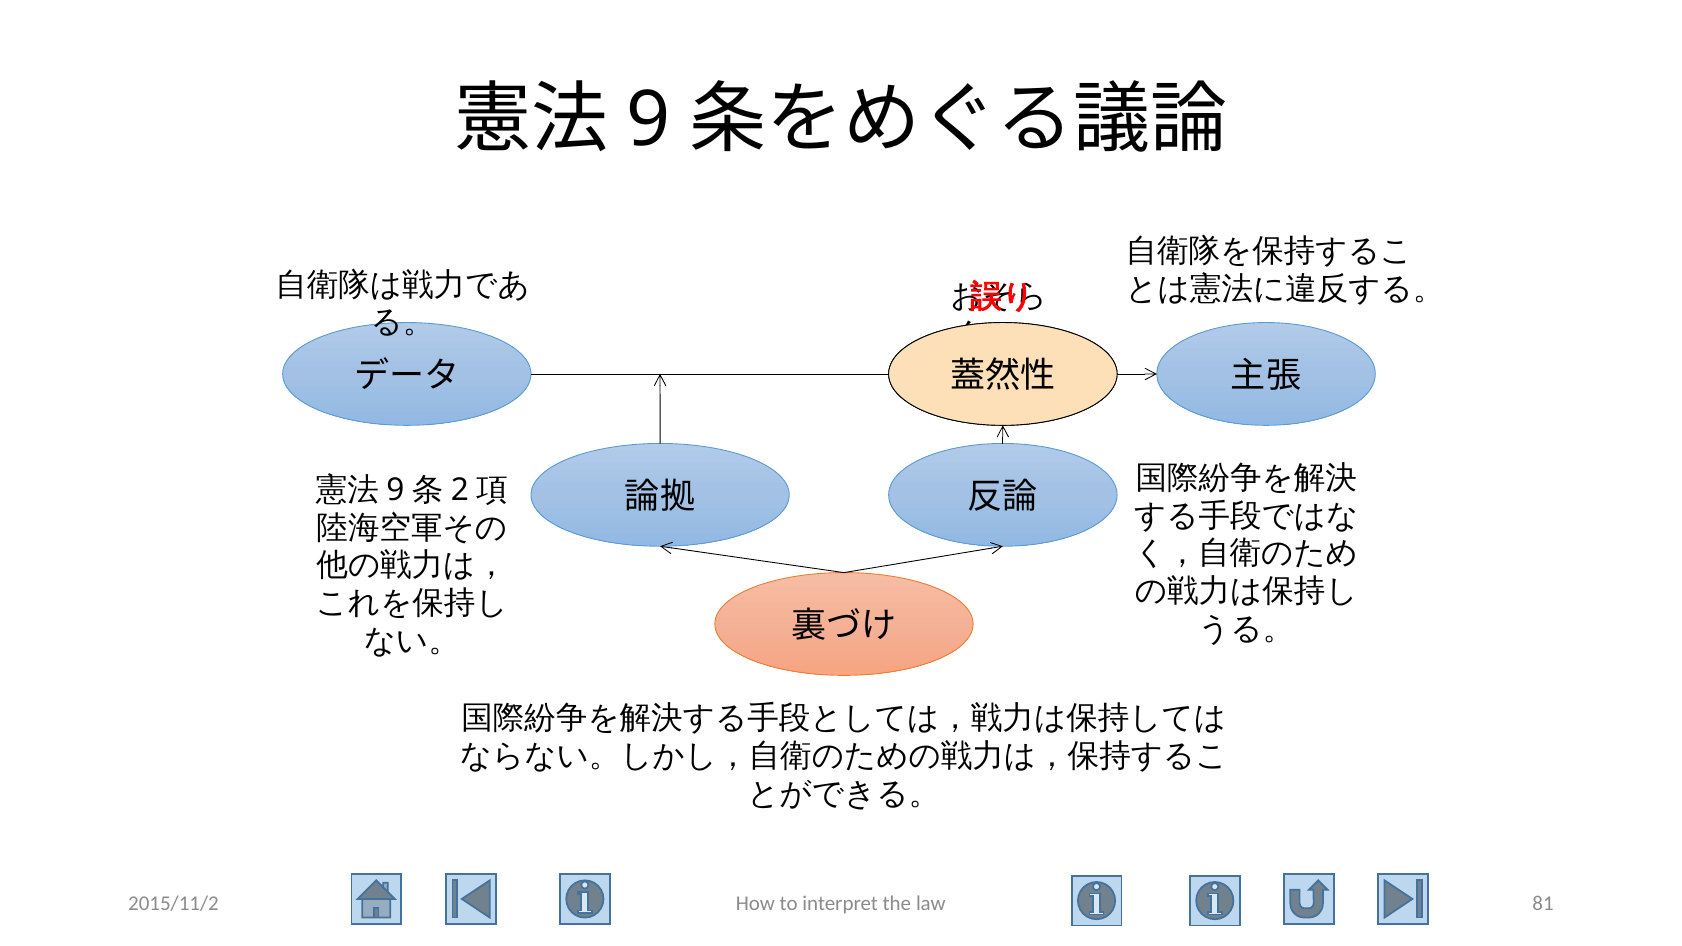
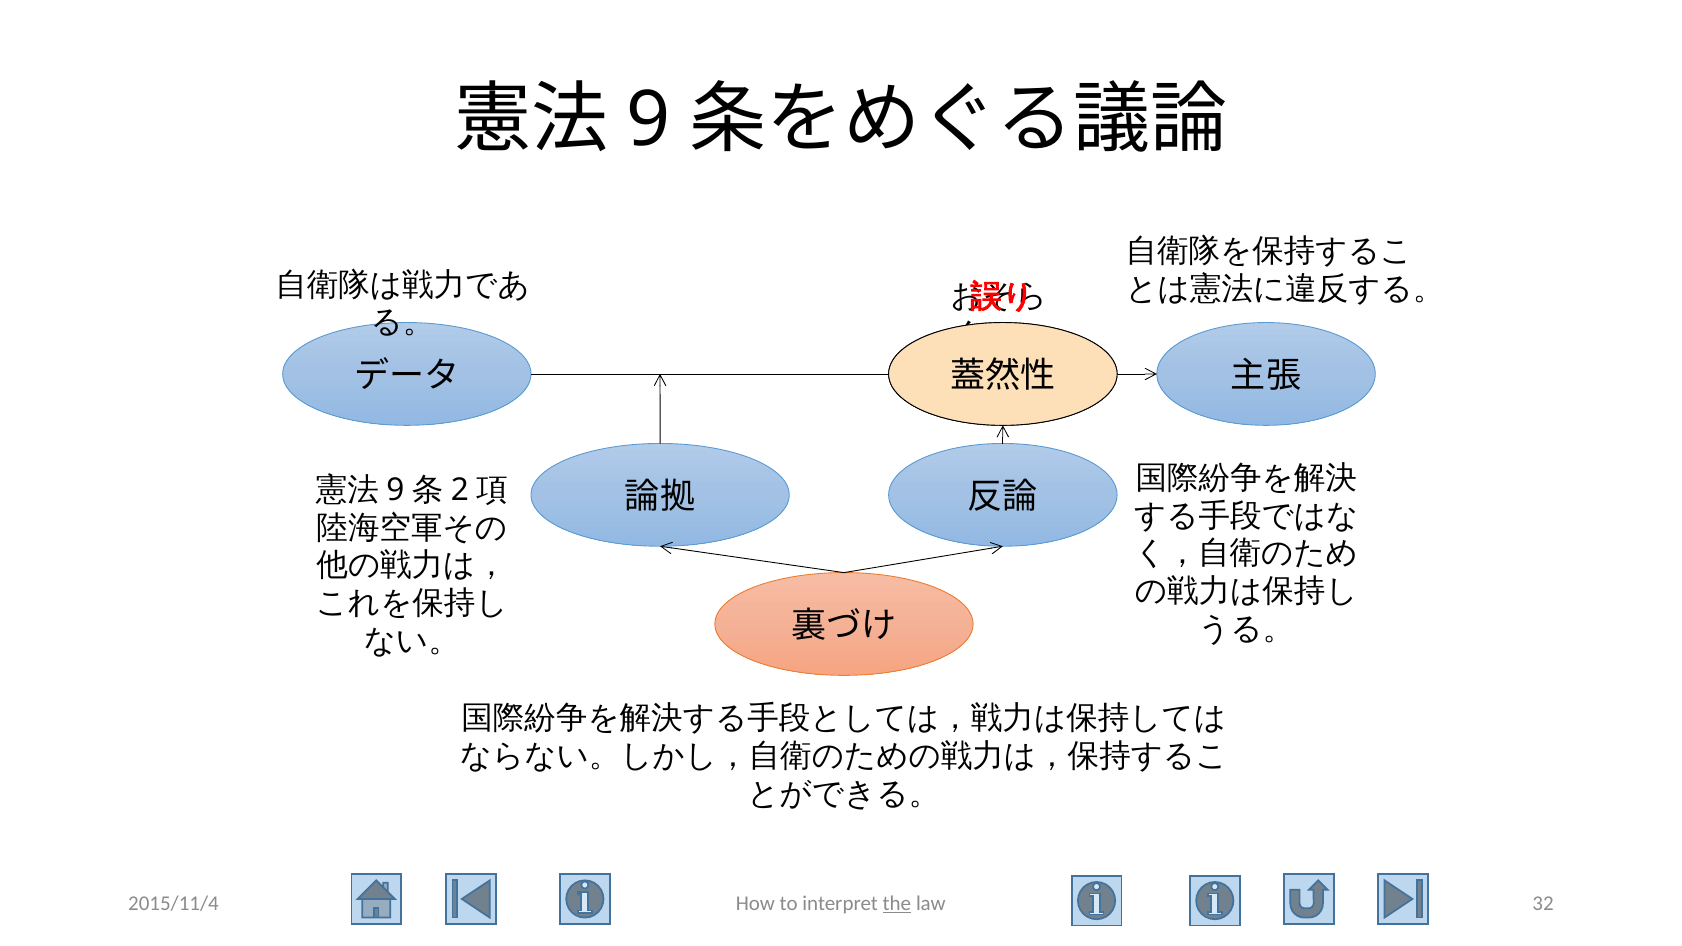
2015/11/2: 2015/11/2 -> 2015/11/4
the underline: none -> present
81: 81 -> 32
